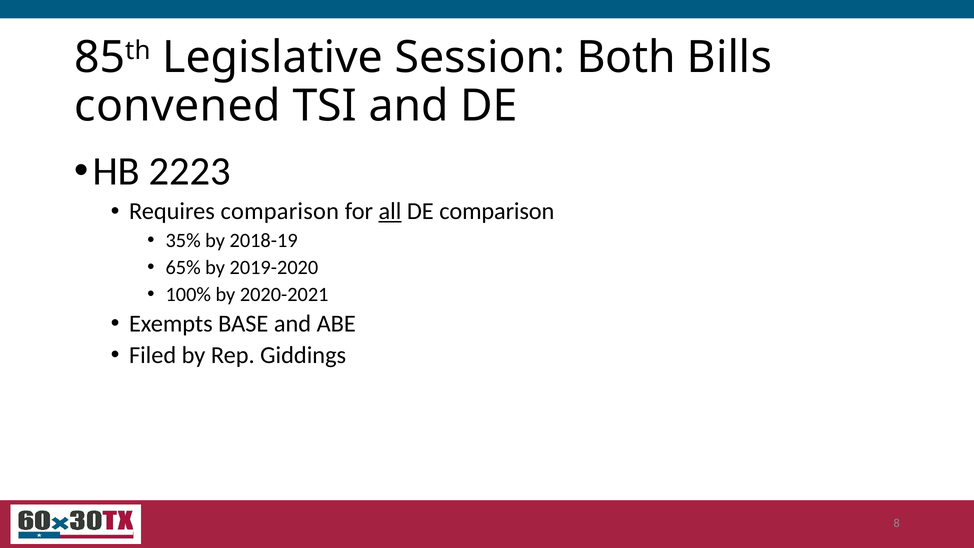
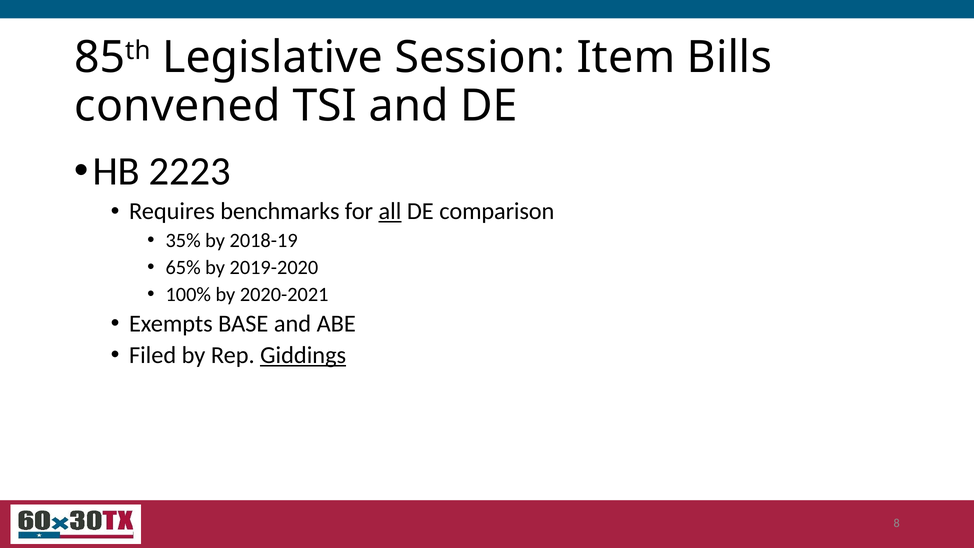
Both: Both -> Item
Requires comparison: comparison -> benchmarks
Giddings underline: none -> present
